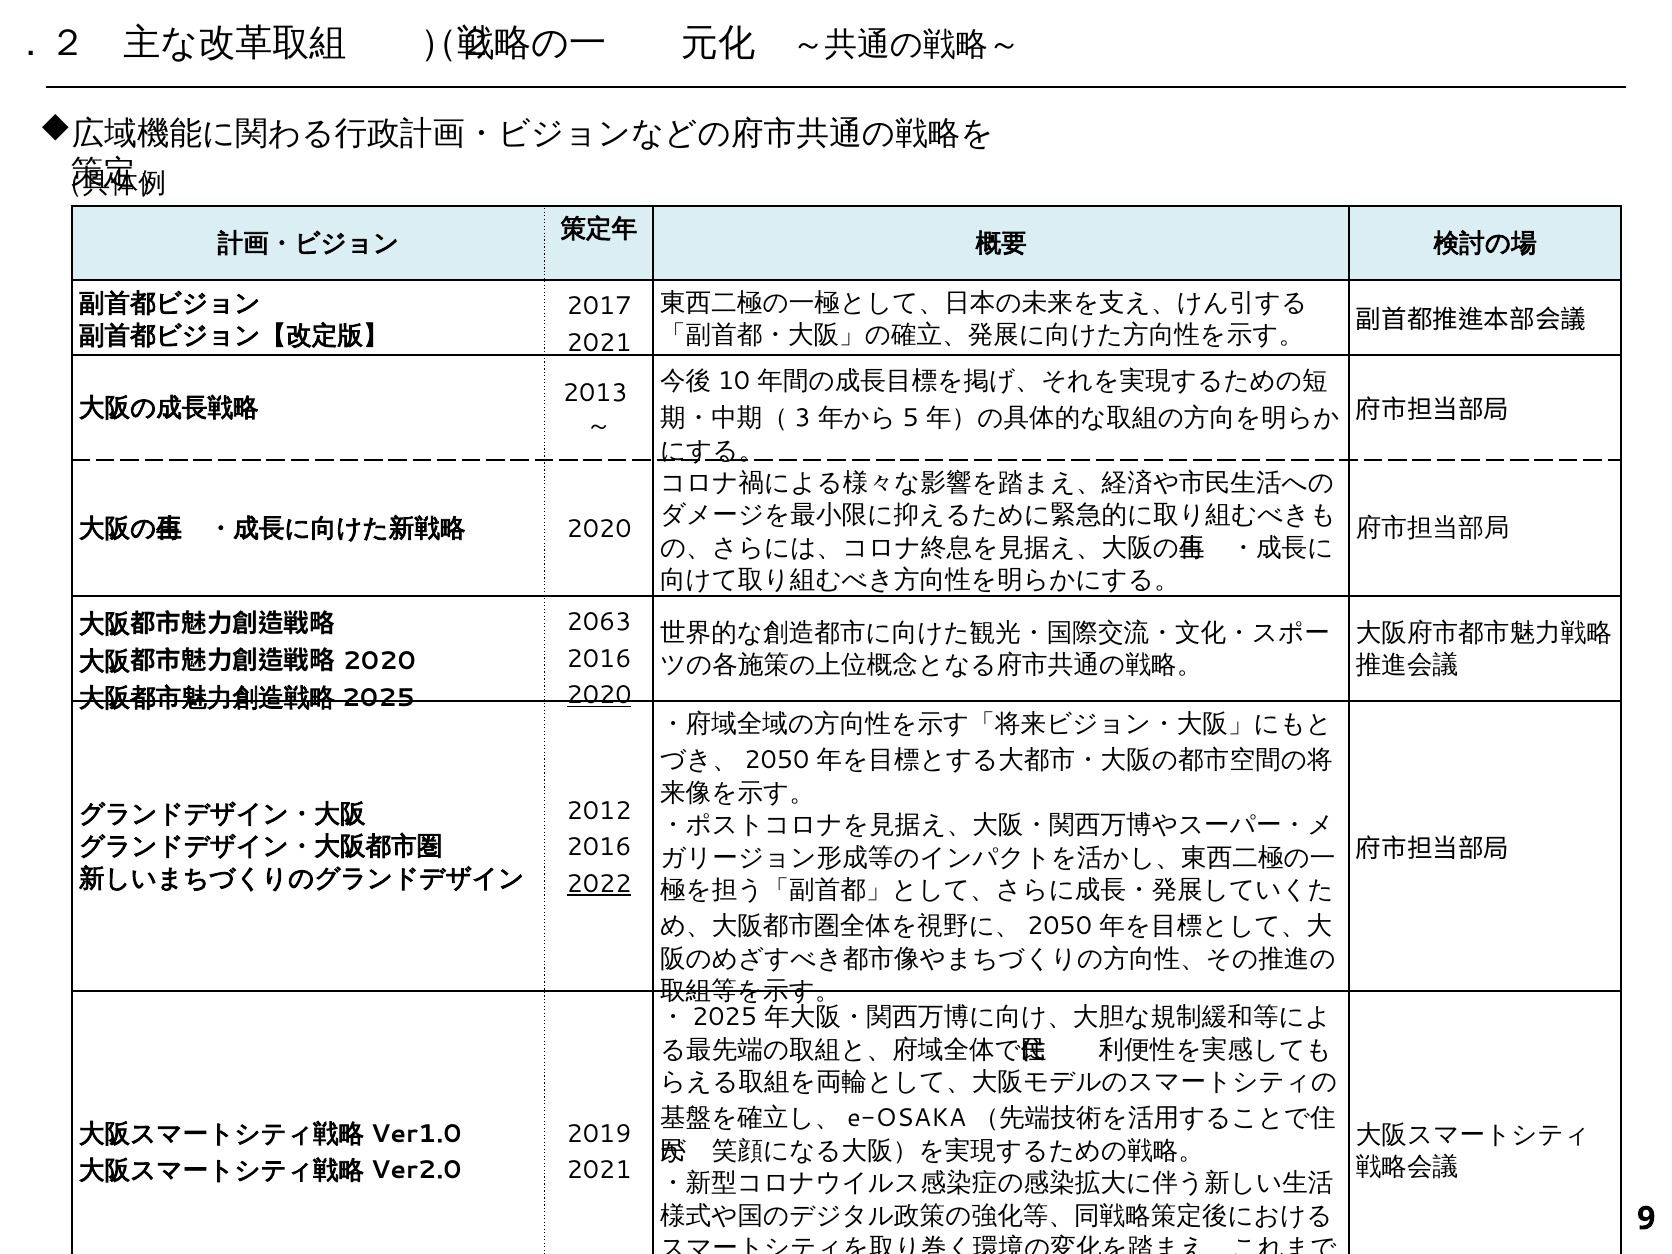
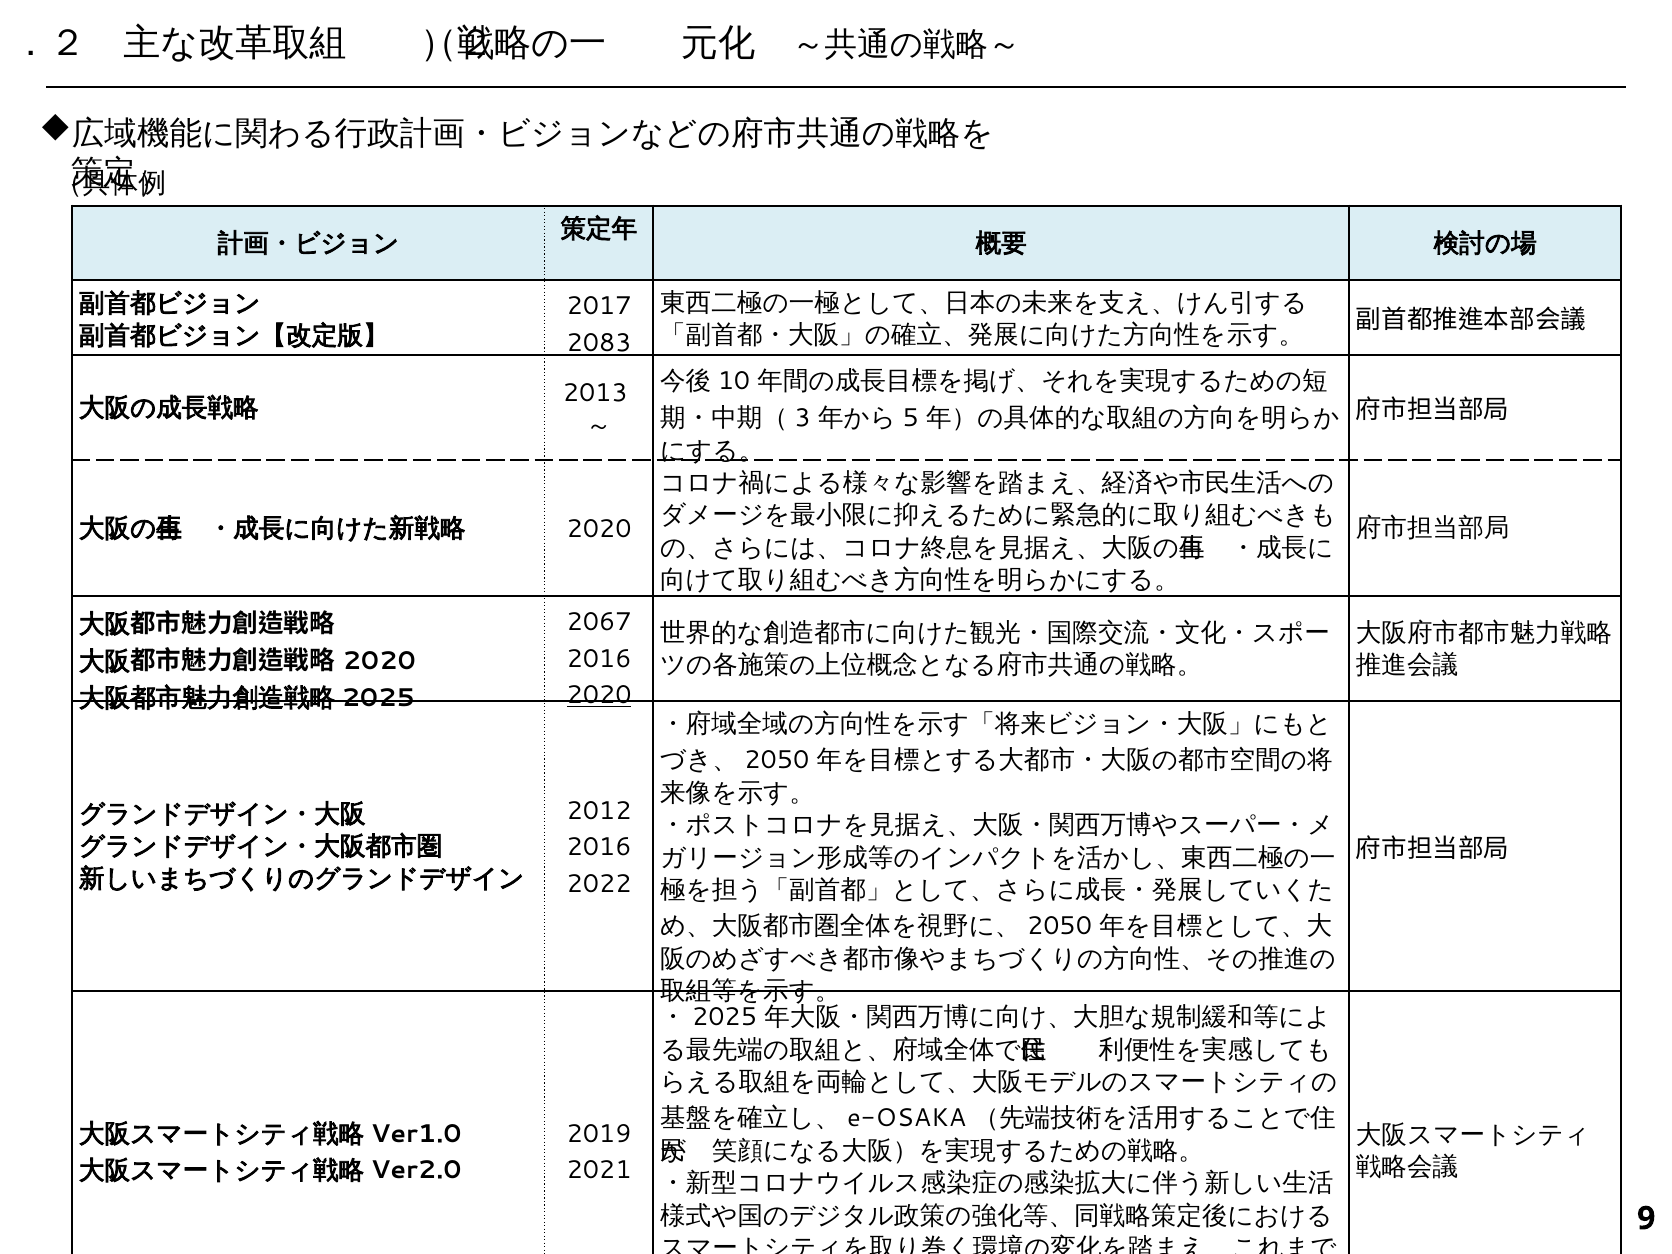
2021 at (599, 343): 2021 -> 2083
2063: 2063 -> 2067
2022 underline: present -> none
